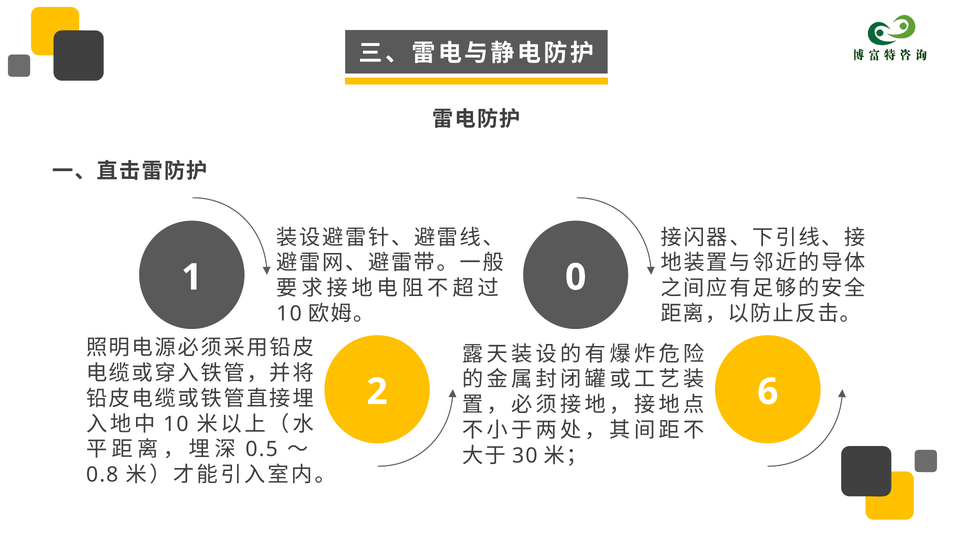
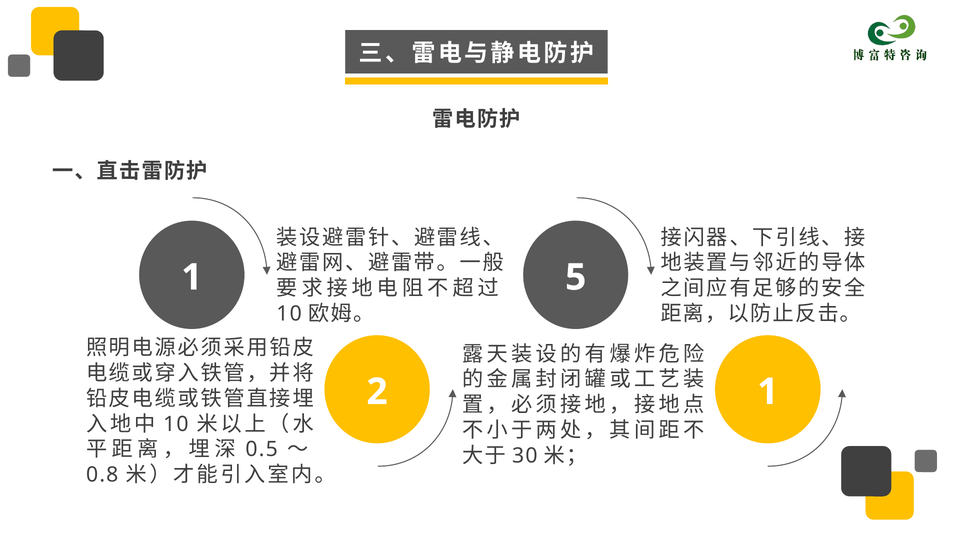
0: 0 -> 5
2 6: 6 -> 1
